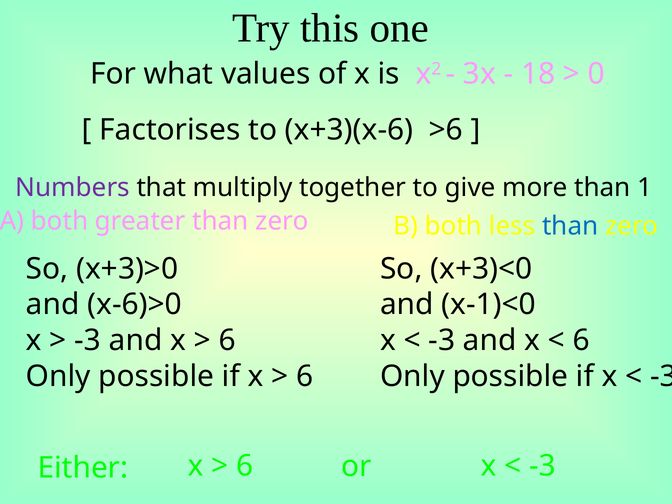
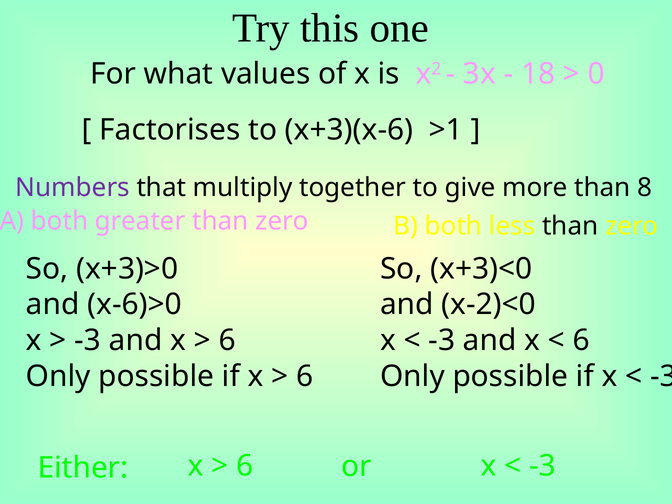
>6: >6 -> >1
1: 1 -> 8
than at (570, 226) colour: blue -> black
x-1)<0: x-1)<0 -> x-2)<0
